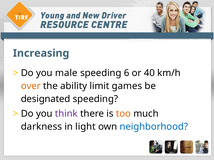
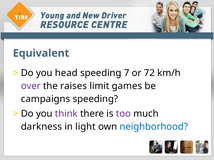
Increasing: Increasing -> Equivalent
male: male -> head
6: 6 -> 7
40: 40 -> 72
over colour: orange -> purple
ability: ability -> raises
designated: designated -> campaigns
too colour: orange -> purple
